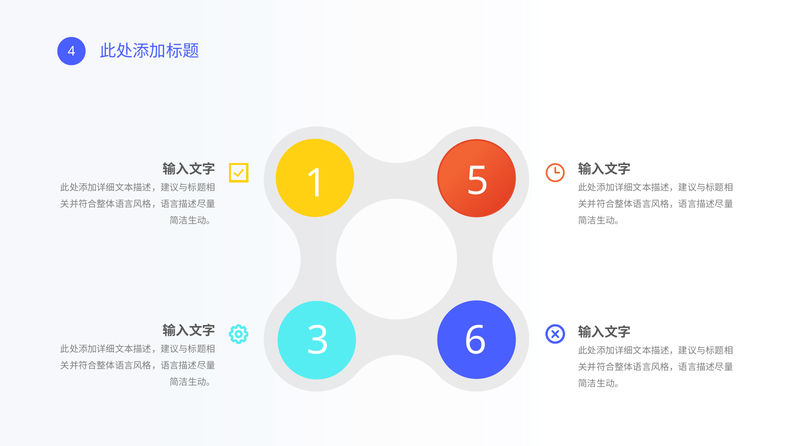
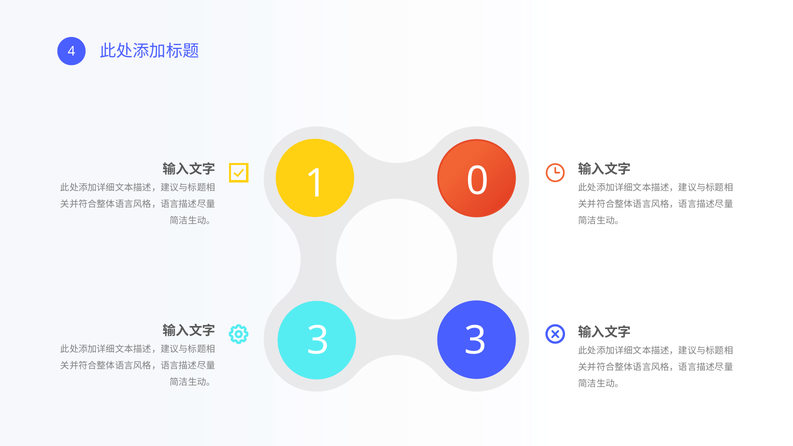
5: 5 -> 0
3 6: 6 -> 3
